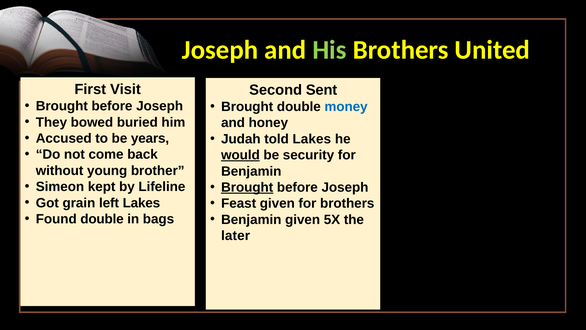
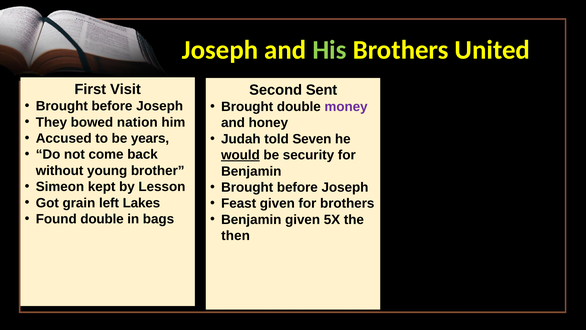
money colour: blue -> purple
buried: buried -> nation
told Lakes: Lakes -> Seven
Lifeline: Lifeline -> Lesson
Brought at (247, 187) underline: present -> none
later: later -> then
